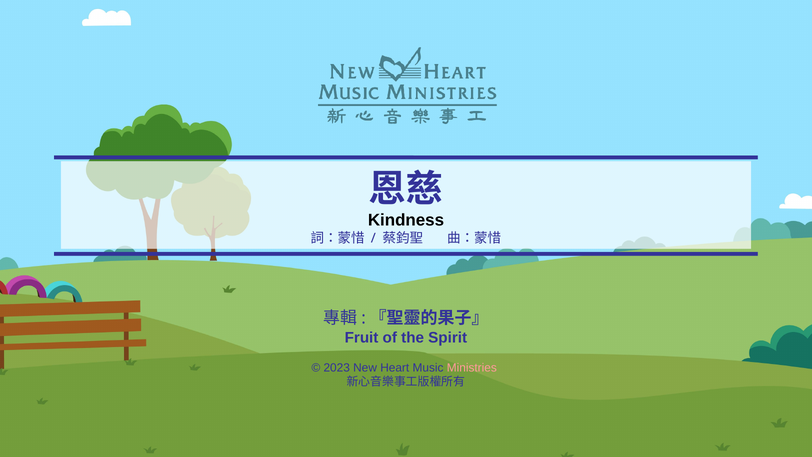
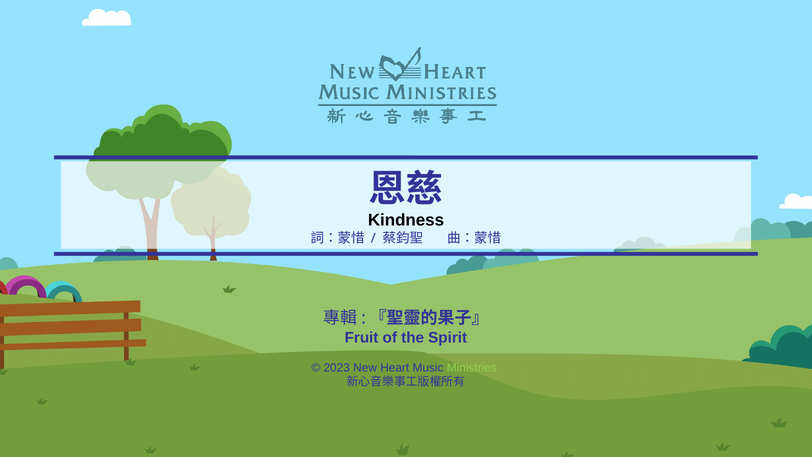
Ministries colour: pink -> light green
